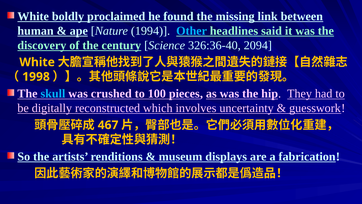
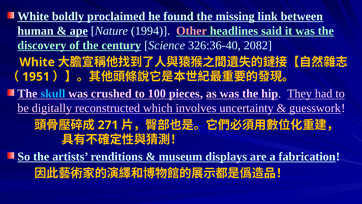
Other colour: light blue -> pink
2094: 2094 -> 2082
1998: 1998 -> 1951
467: 467 -> 271
